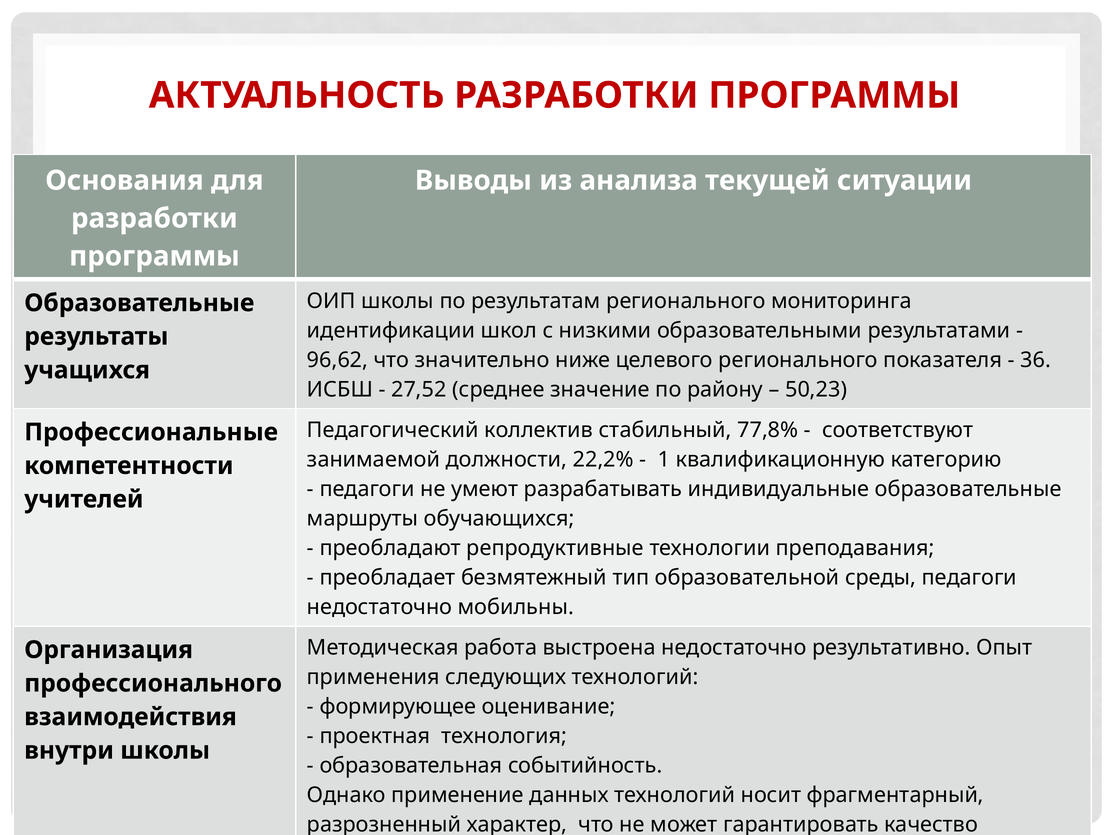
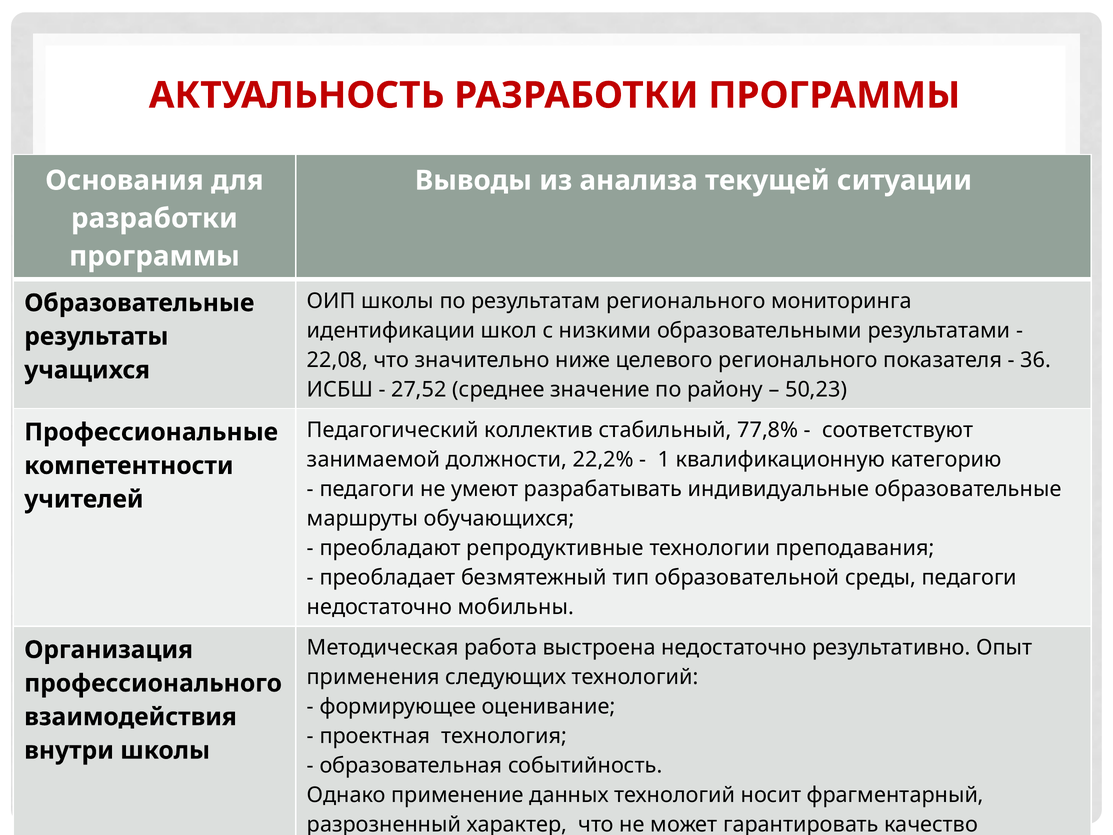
96,62: 96,62 -> 22,08
